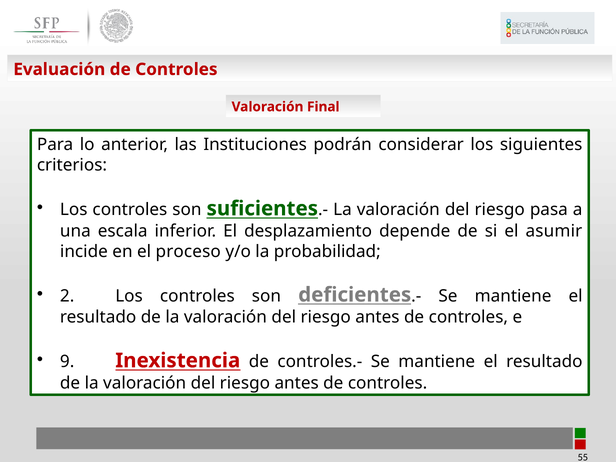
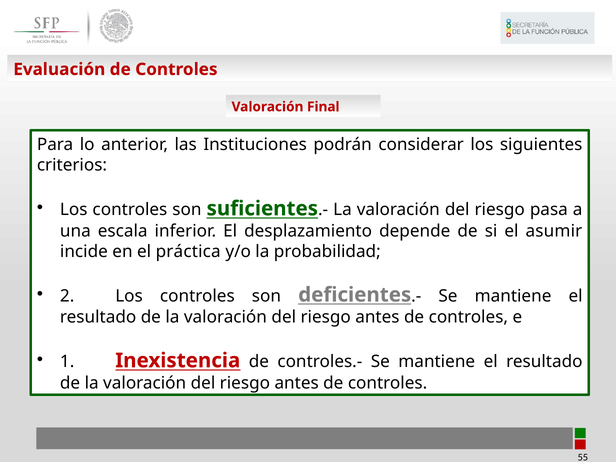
proceso: proceso -> práctica
9: 9 -> 1
